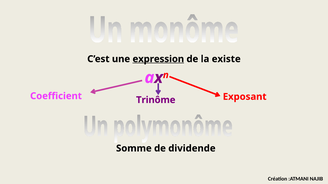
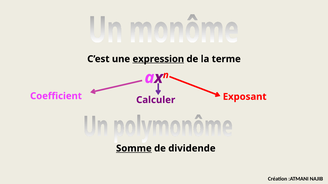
existe: existe -> terme
Trinôme: Trinôme -> Calculer
Somme underline: none -> present
